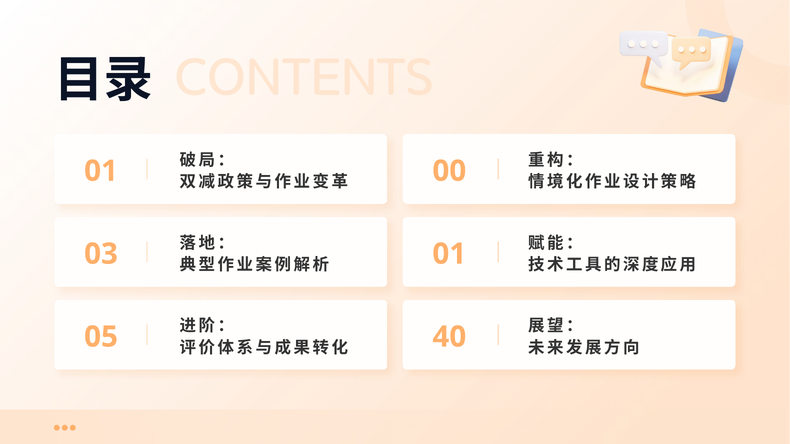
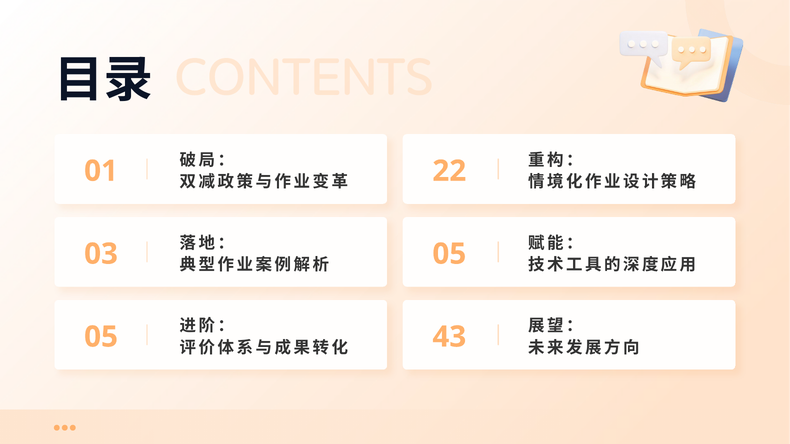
00: 00 -> 22
01 at (449, 254): 01 -> 05
40: 40 -> 43
